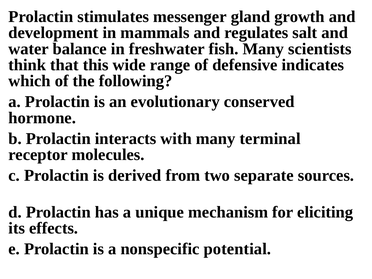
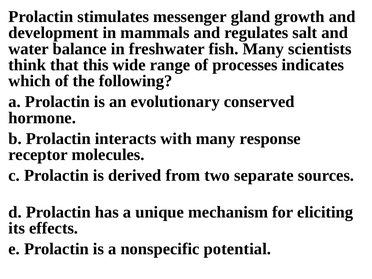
defensive: defensive -> processes
terminal: terminal -> response
